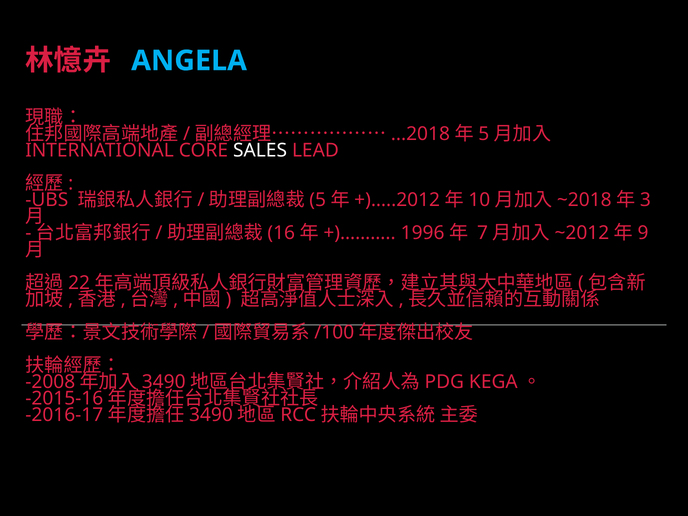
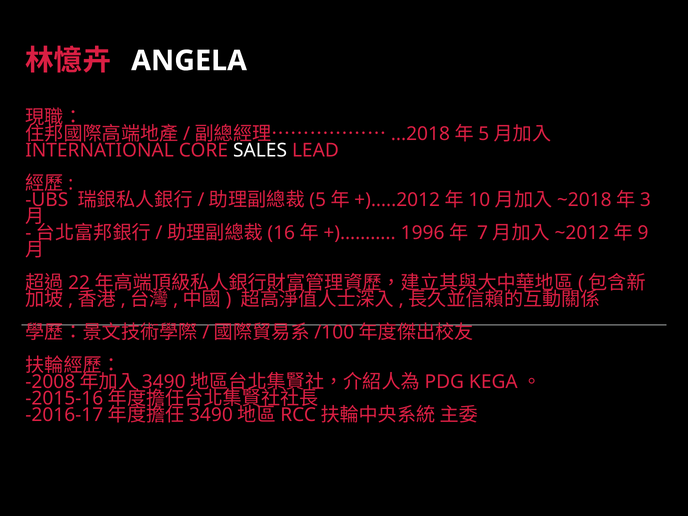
ANGELA colour: light blue -> white
